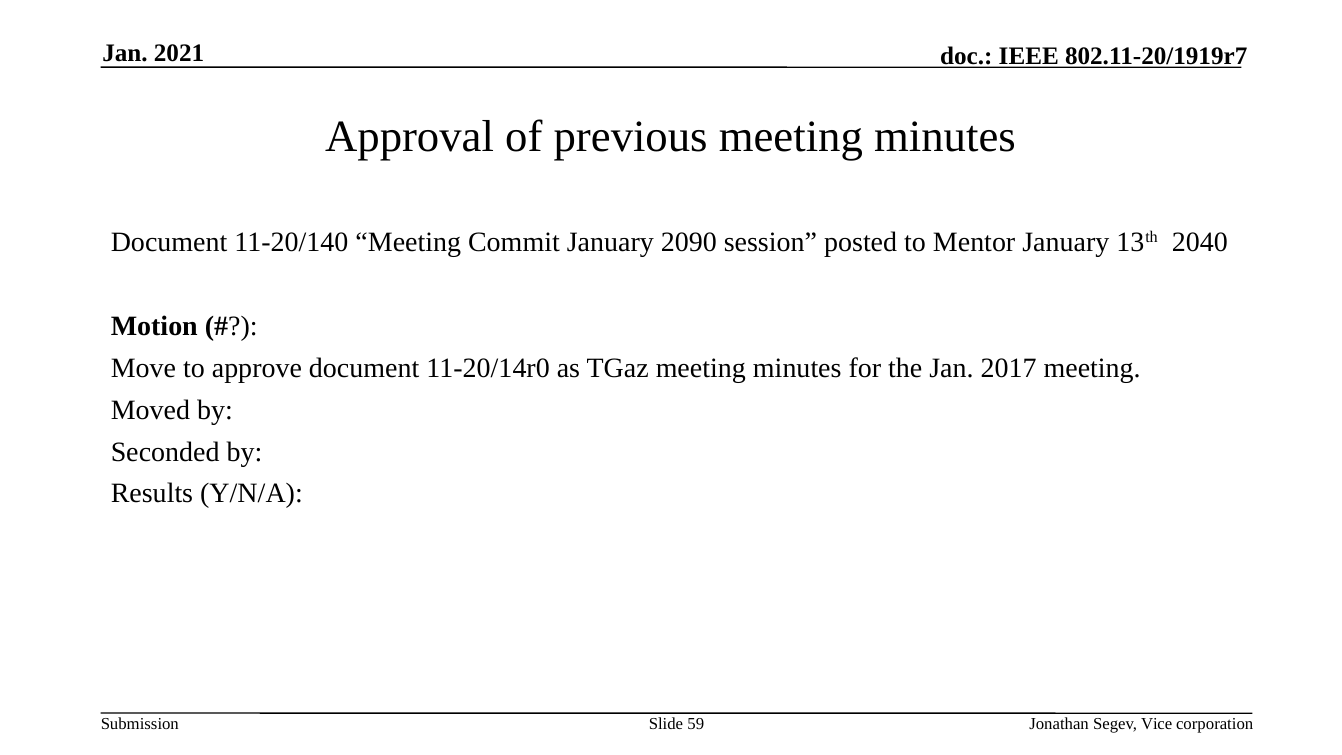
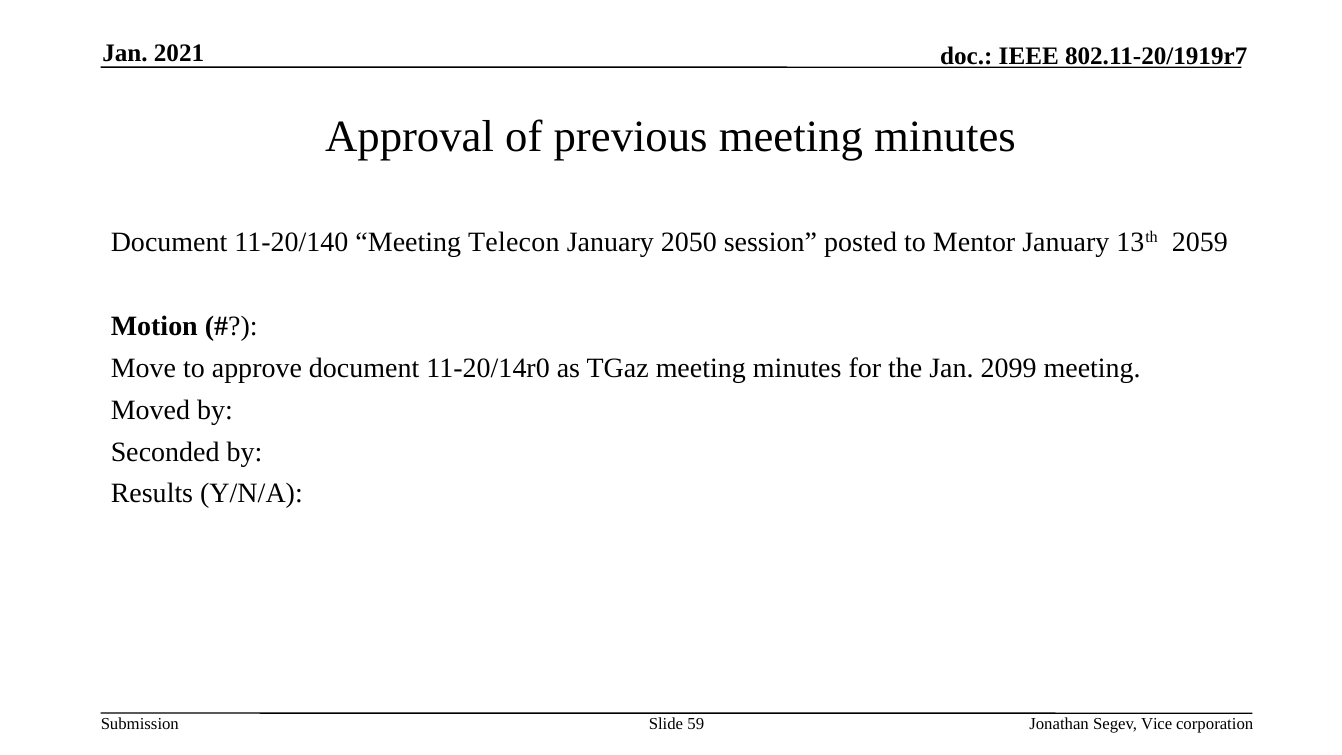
Commit: Commit -> Telecon
2090: 2090 -> 2050
2040: 2040 -> 2059
2017: 2017 -> 2099
